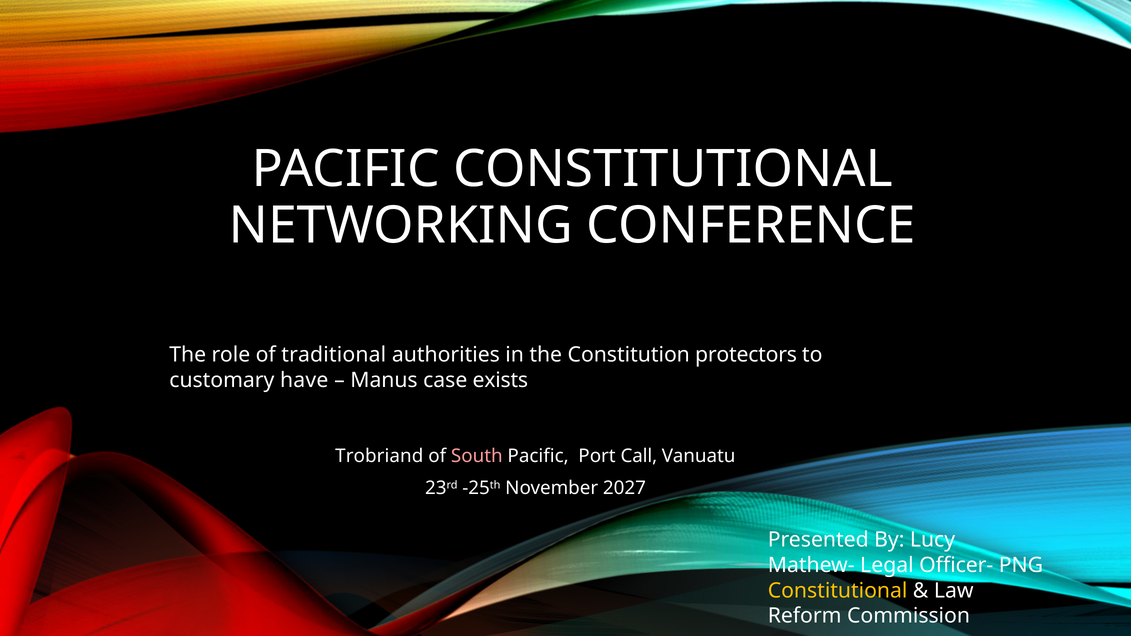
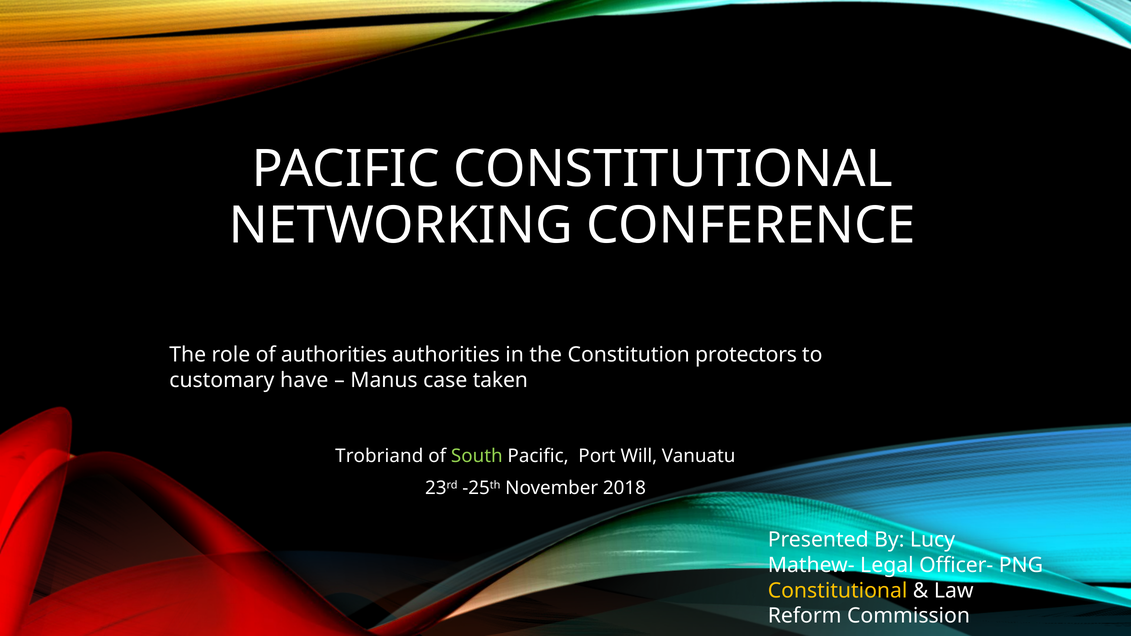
of traditional: traditional -> authorities
exists: exists -> taken
South colour: pink -> light green
Call: Call -> Will
2027: 2027 -> 2018
